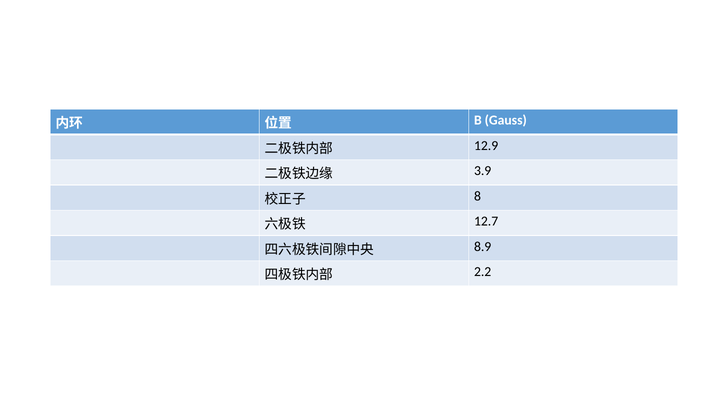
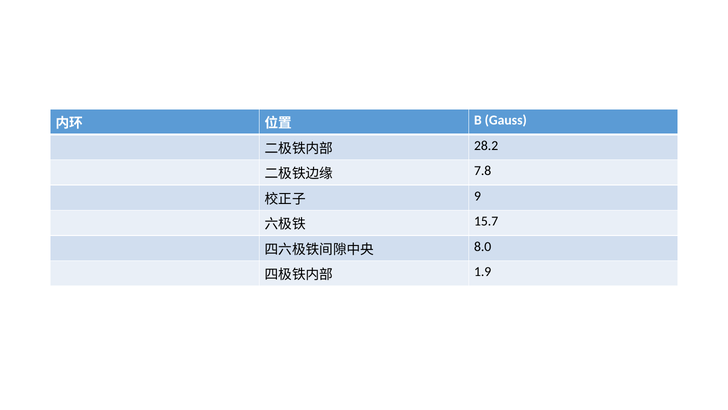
12.9: 12.9 -> 28.2
3.9: 3.9 -> 7.8
8: 8 -> 9
12.7: 12.7 -> 15.7
8.9: 8.9 -> 8.0
2.2: 2.2 -> 1.9
